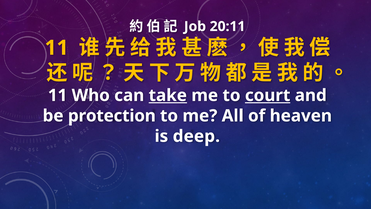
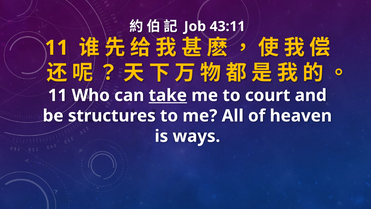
20:11: 20:11 -> 43:11
court underline: present -> none
protection: protection -> structures
deep: deep -> ways
